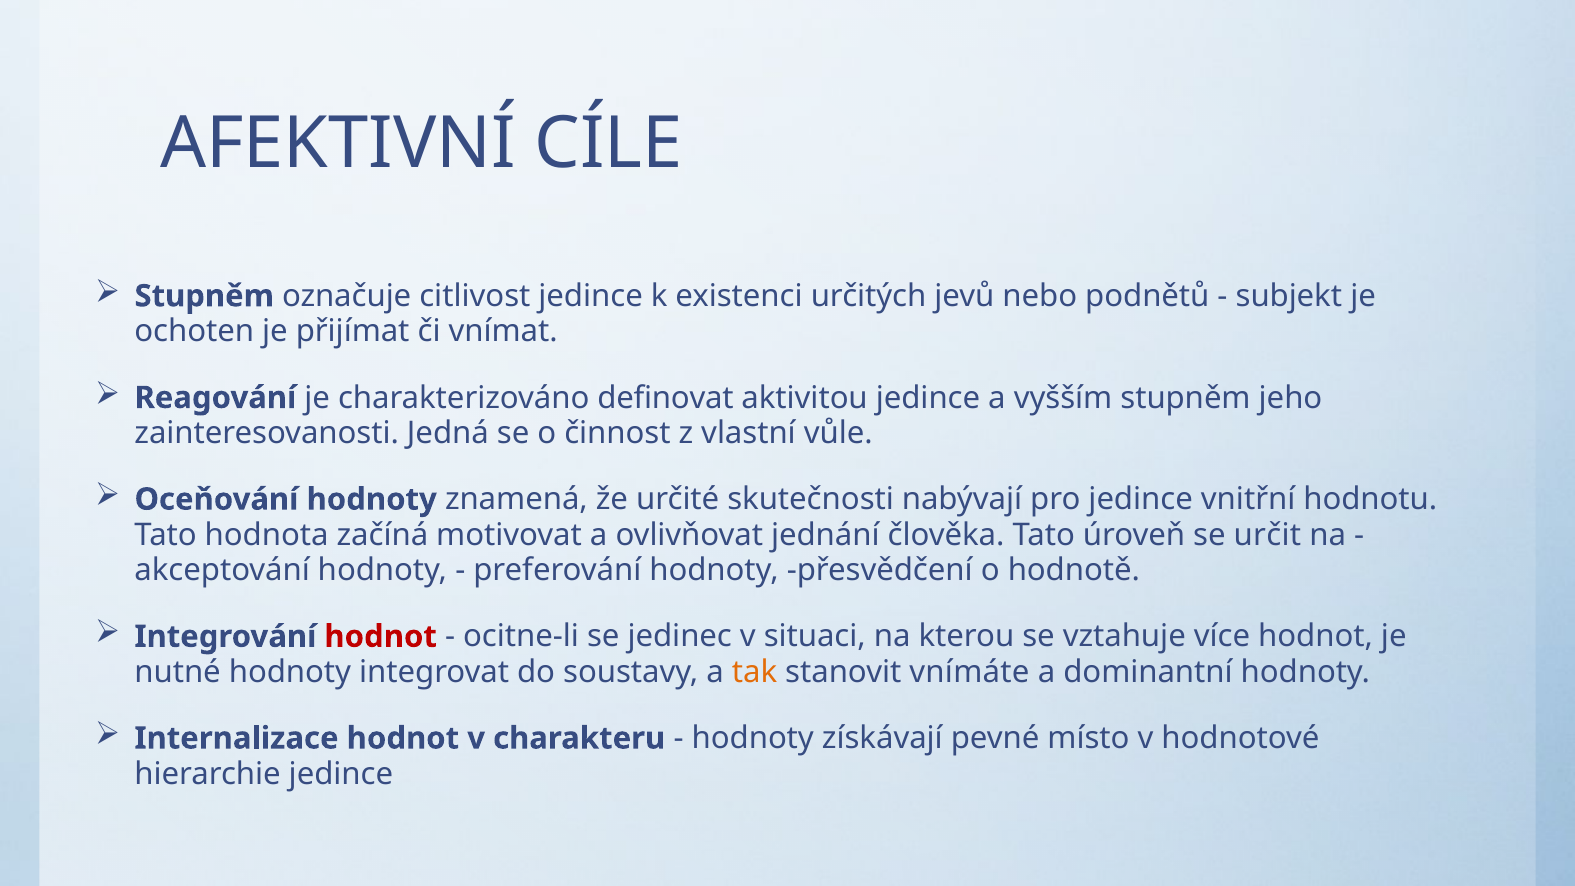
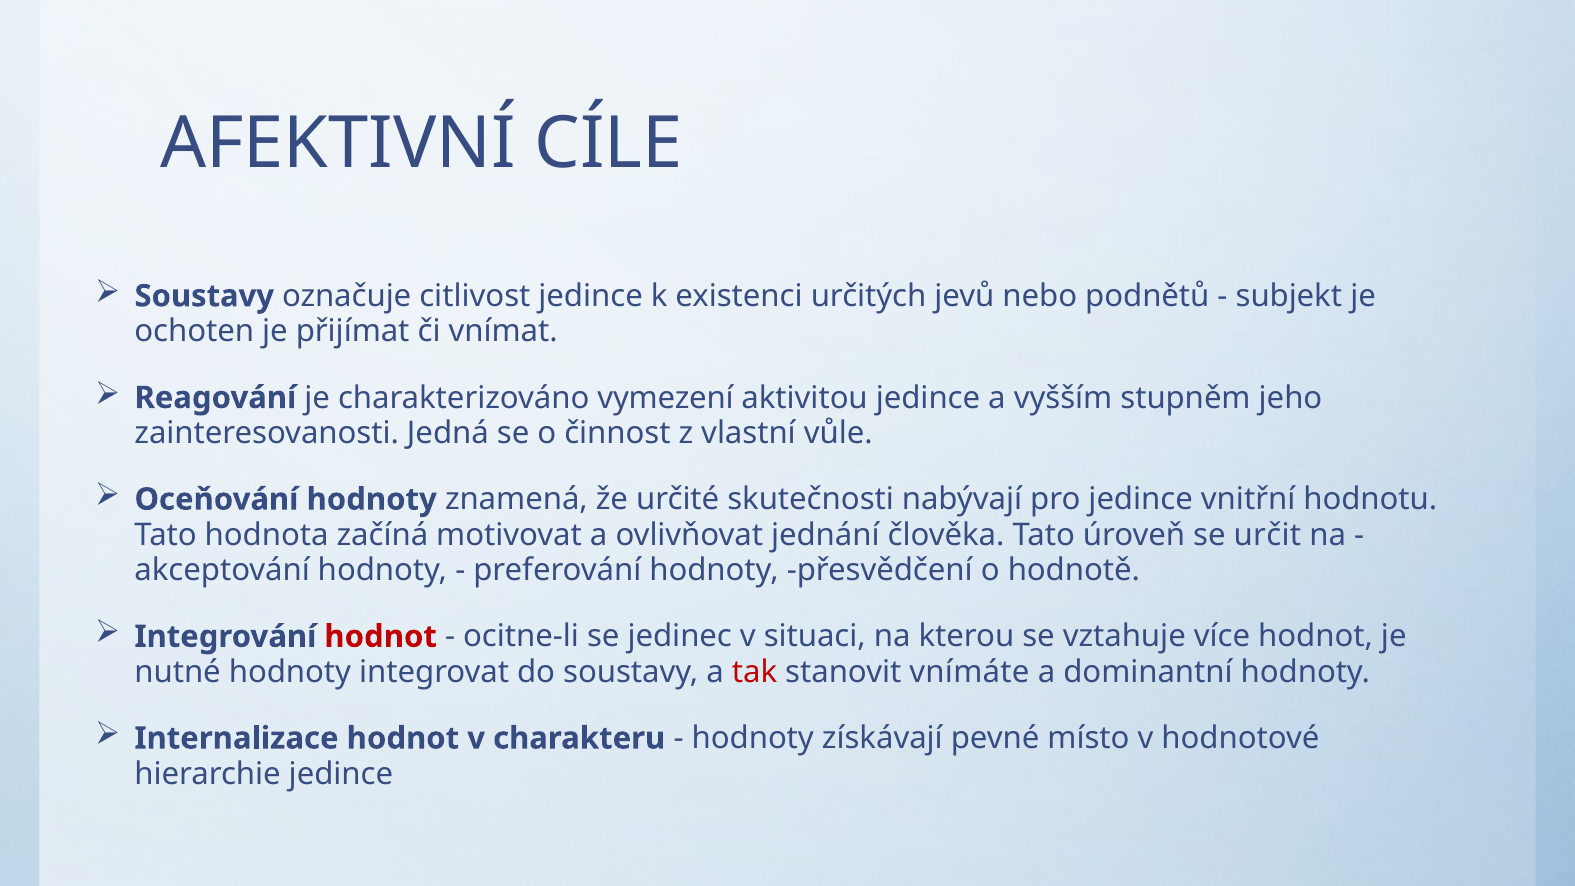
Stupněm at (204, 296): Stupněm -> Soustavy
definovat: definovat -> vymezení
tak colour: orange -> red
